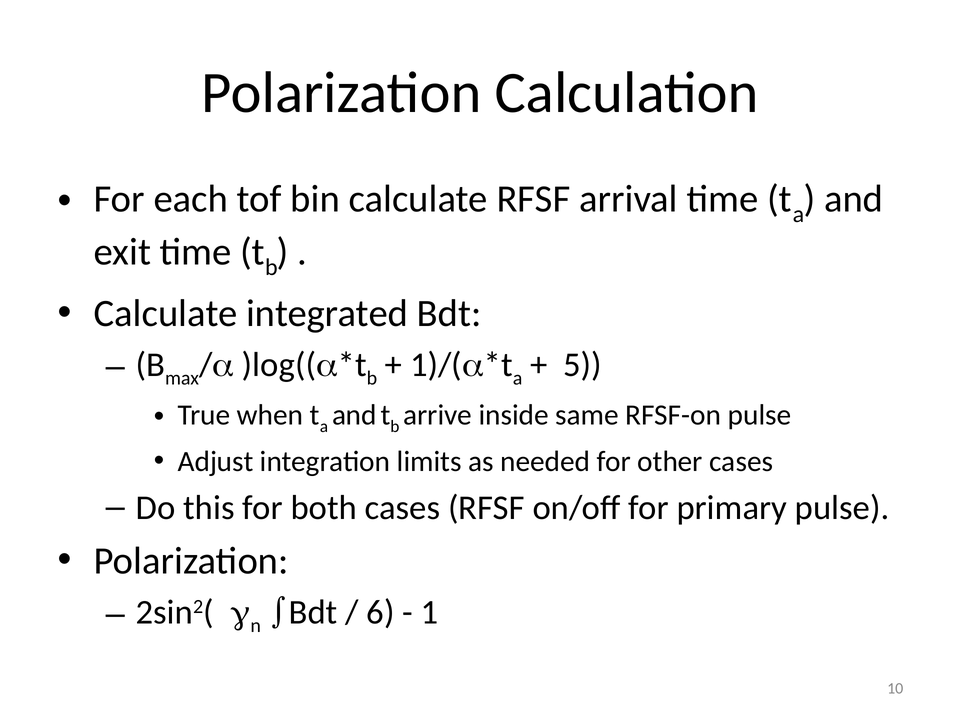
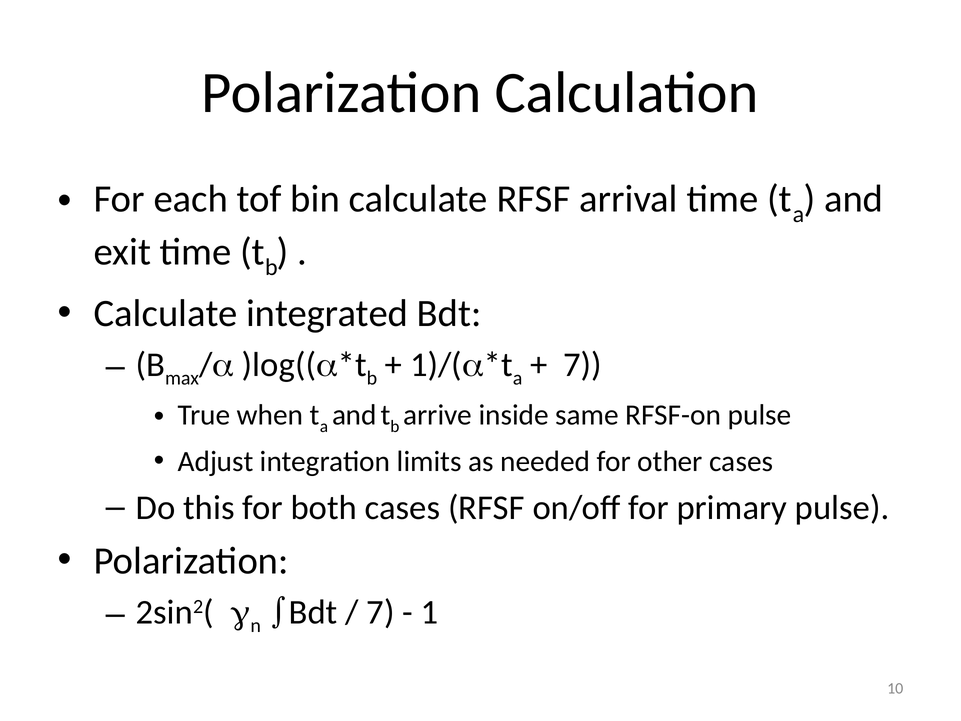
5 at (582, 365): 5 -> 7
6 at (381, 612): 6 -> 7
